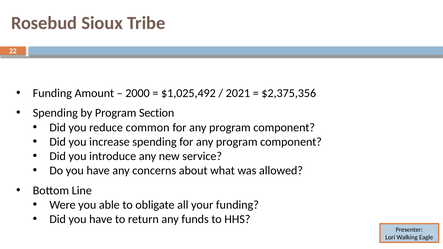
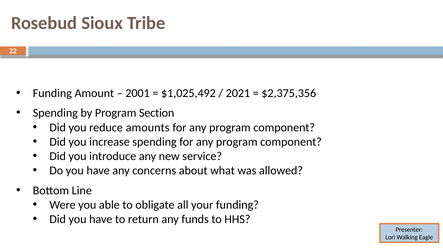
2000: 2000 -> 2001
common: common -> amounts
